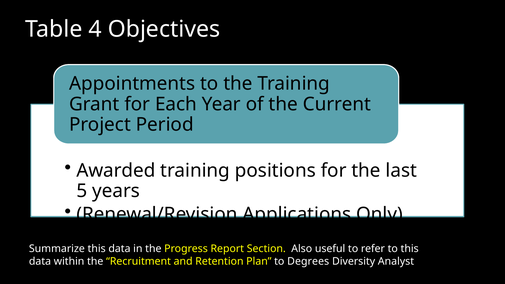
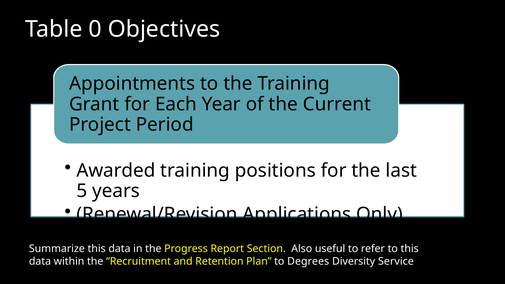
4: 4 -> 0
Analyst: Analyst -> Service
